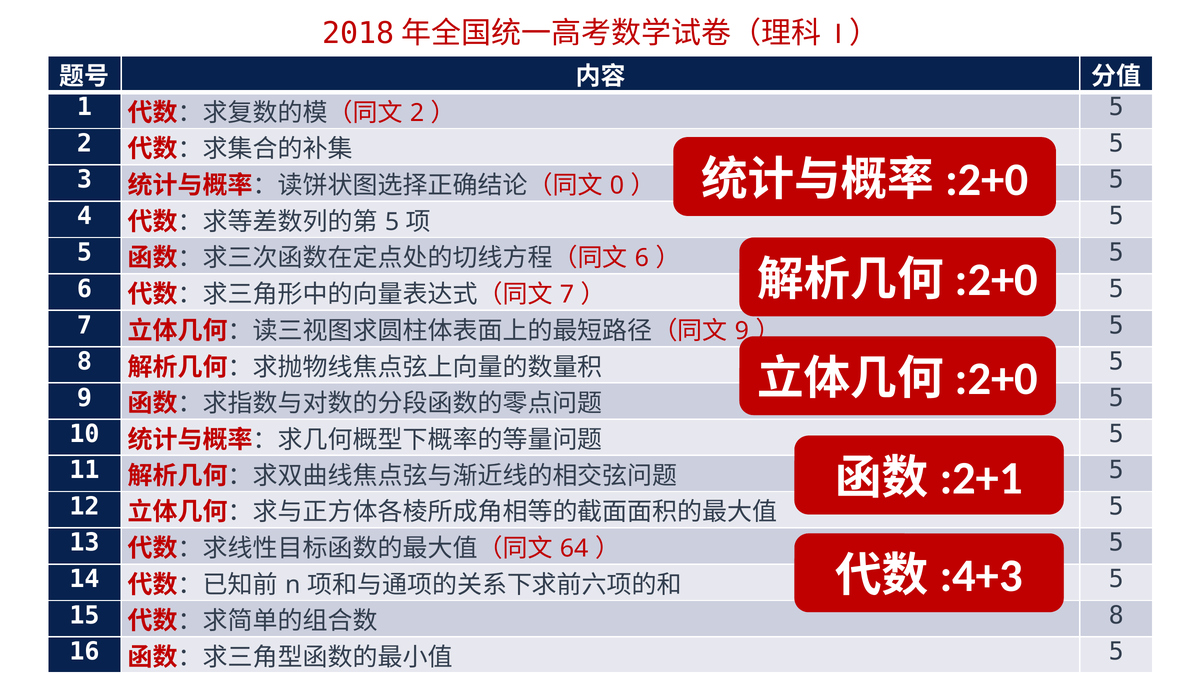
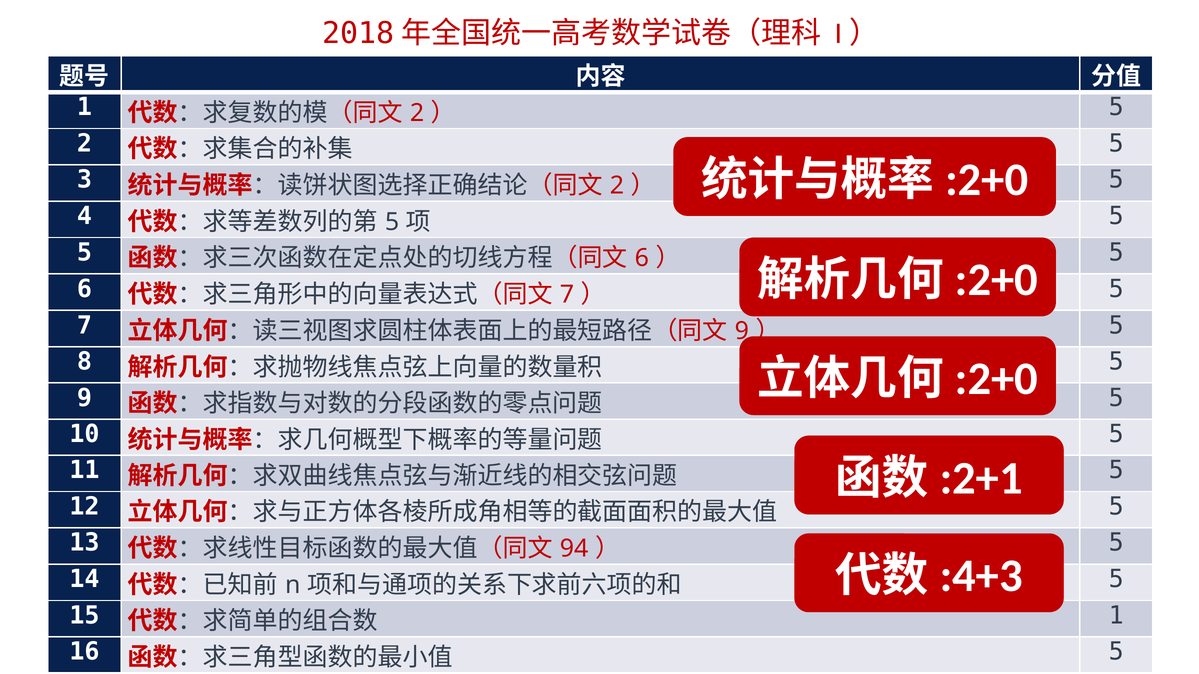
0 at (617, 186): 0 -> 2
64: 64 -> 94
8 at (1116, 616): 8 -> 1
